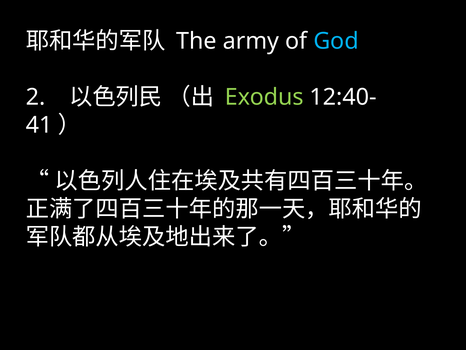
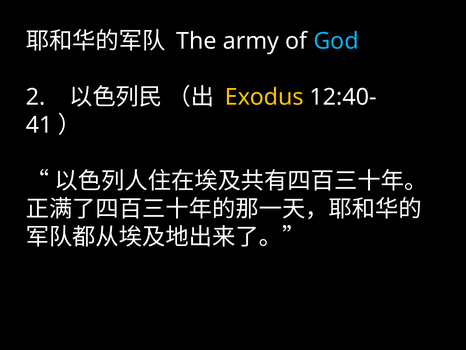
Exodus colour: light green -> yellow
